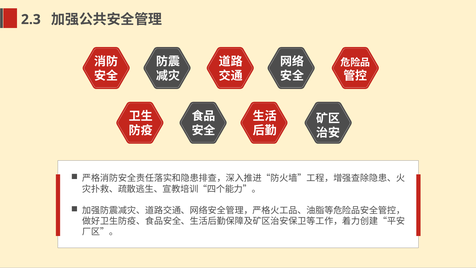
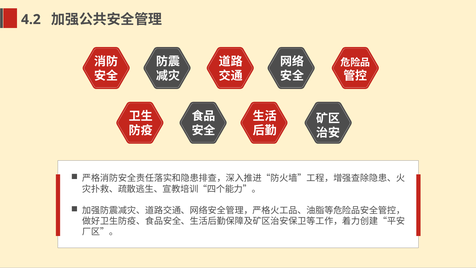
2.3: 2.3 -> 4.2
